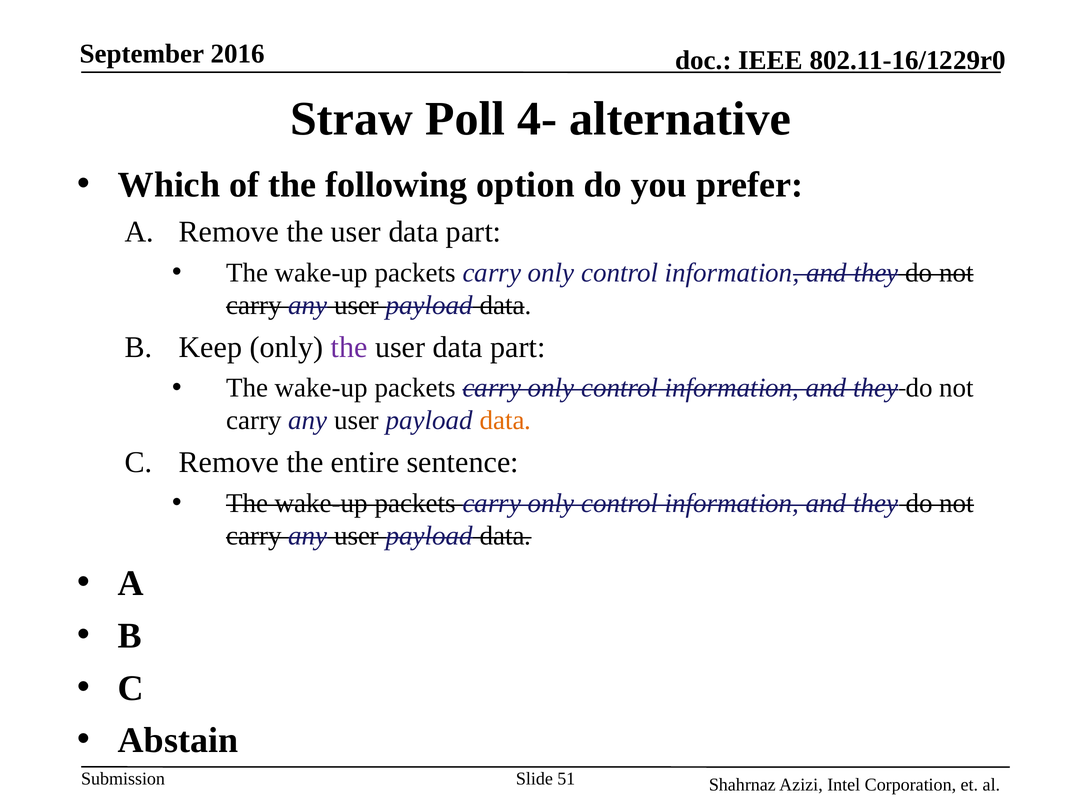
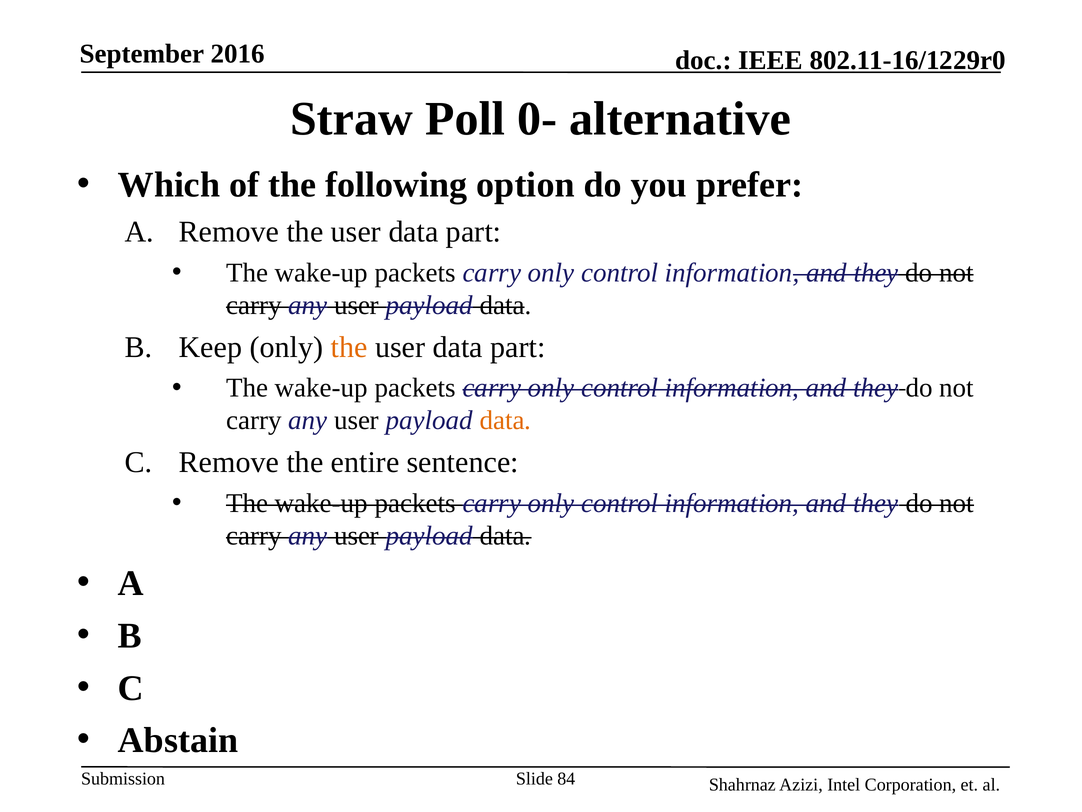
4-: 4- -> 0-
the at (349, 347) colour: purple -> orange
51: 51 -> 84
